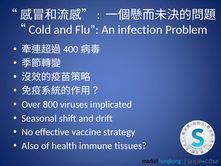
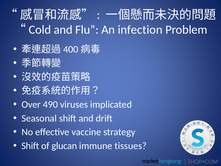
800: 800 -> 490
Also at (30, 146): Also -> Shift
health: health -> glucan
